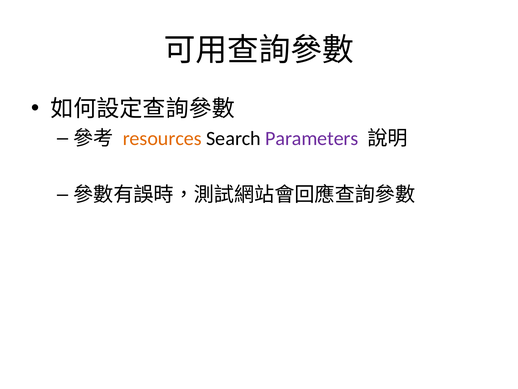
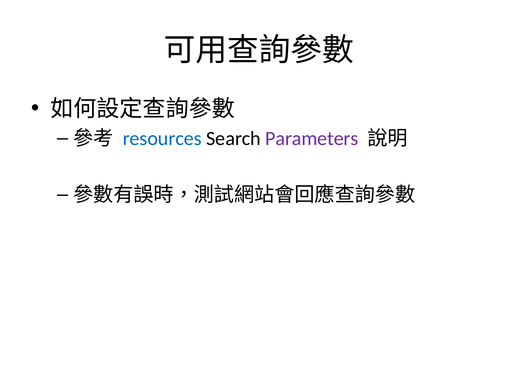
resources colour: orange -> blue
